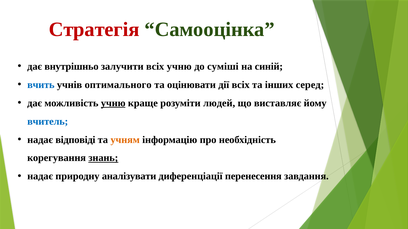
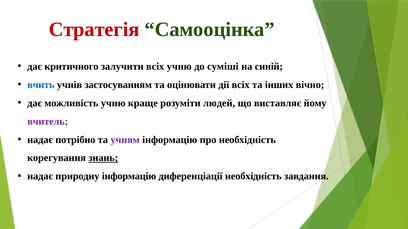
внутрішньо: внутрішньо -> критичного
оптимального: оптимального -> застосуванням
серед: серед -> вічно
учню at (113, 103) underline: present -> none
вчитель colour: blue -> purple
відповіді: відповіді -> потрібно
учням colour: orange -> purple
природну аналізувати: аналізувати -> інформацію
диференціації перенесення: перенесення -> необхідність
